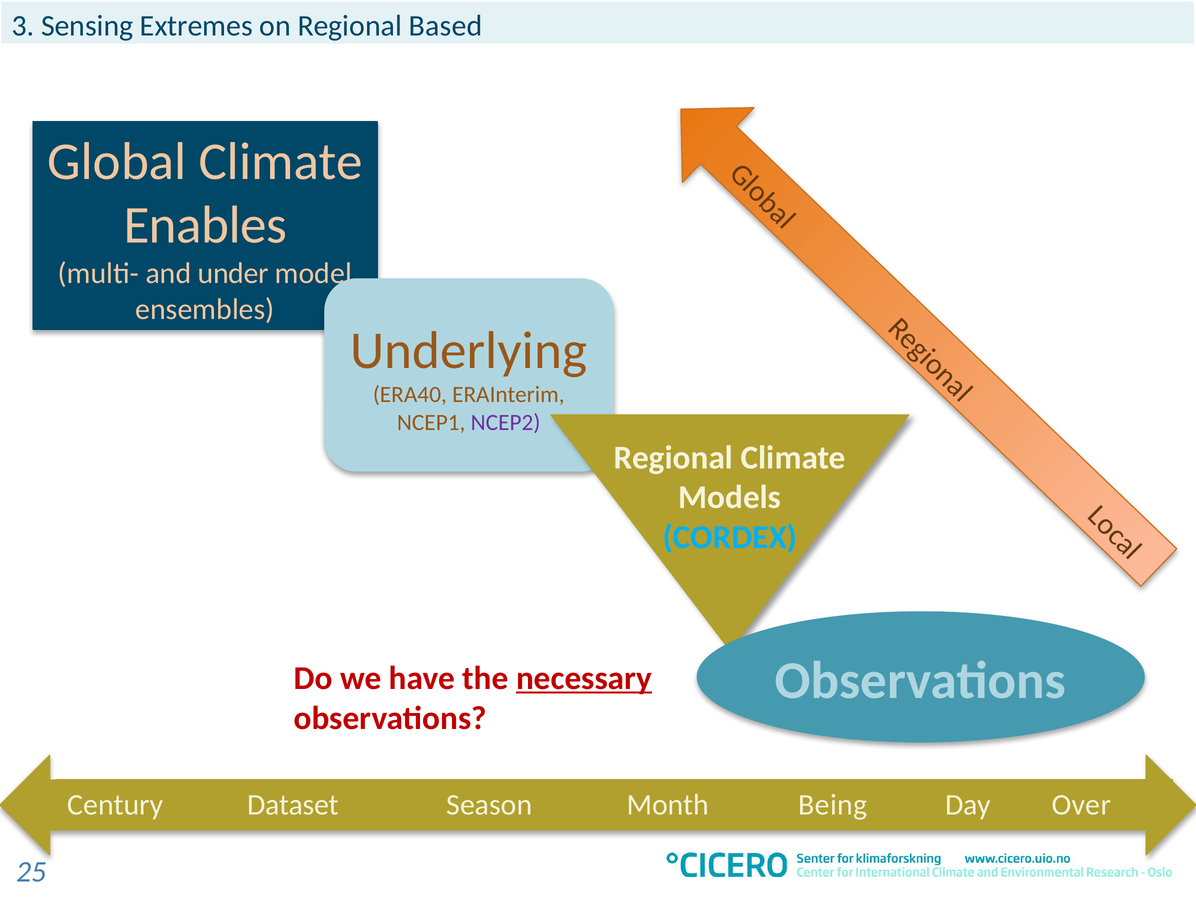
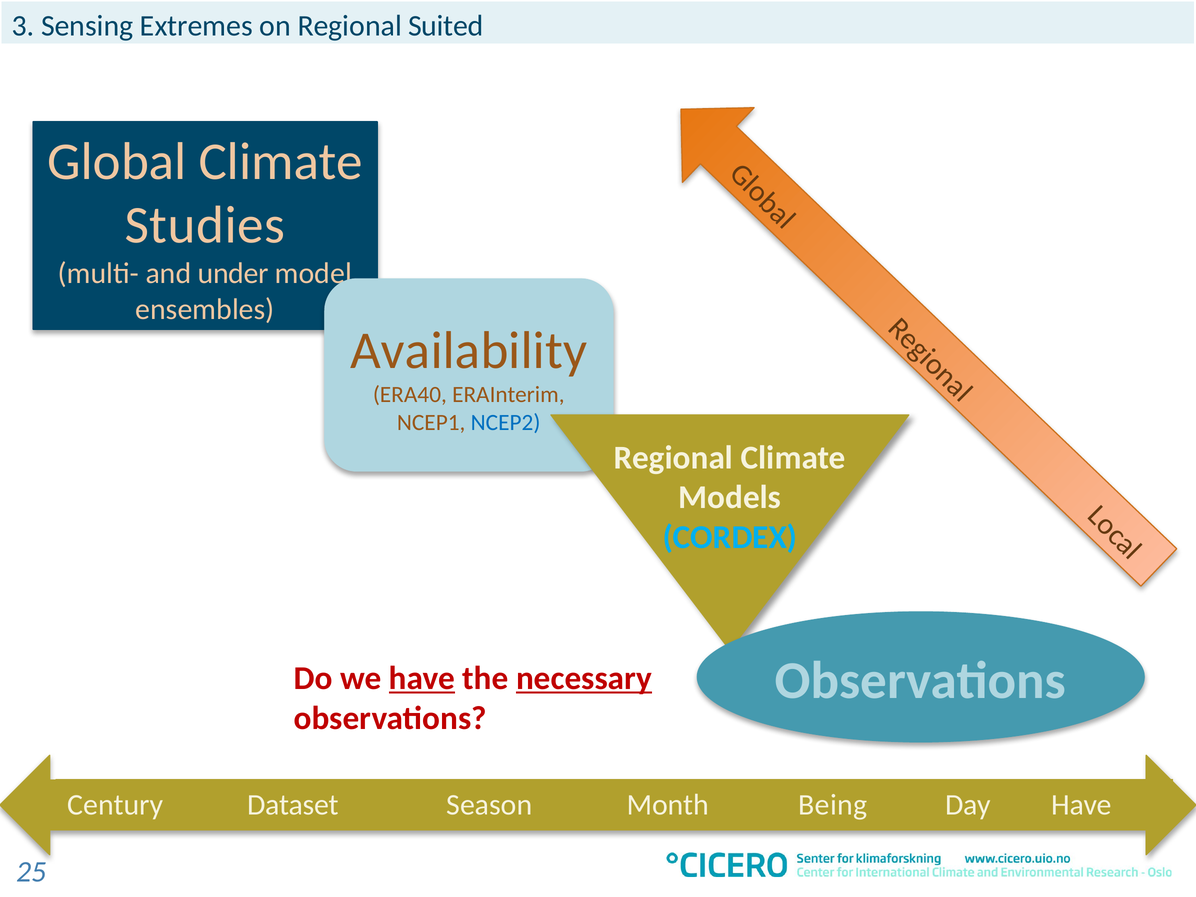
Based: Based -> Suited
Enables: Enables -> Studies
Underlying: Underlying -> Availability
NCEP2 colour: purple -> blue
have at (422, 678) underline: none -> present
Day Over: Over -> Have
